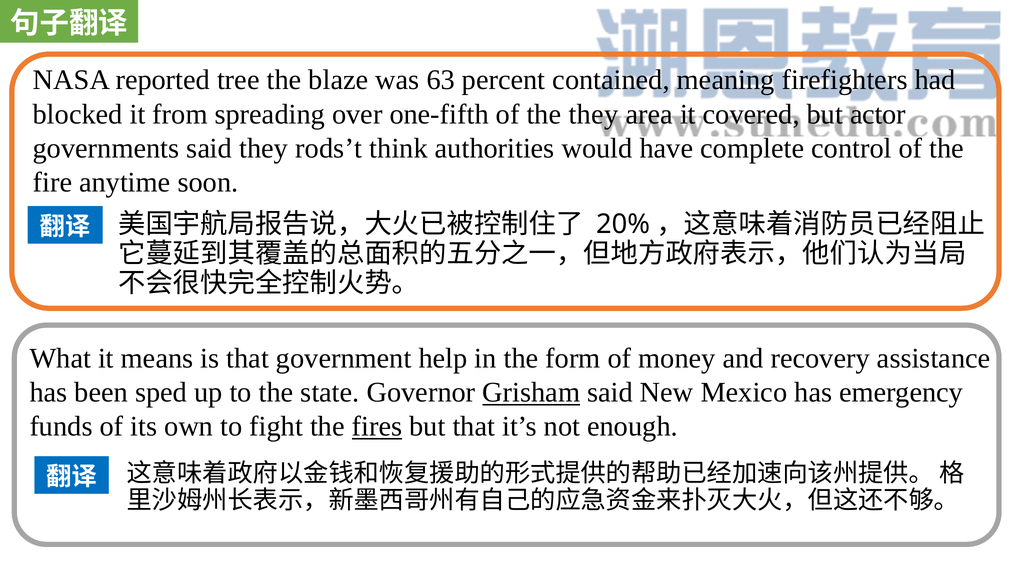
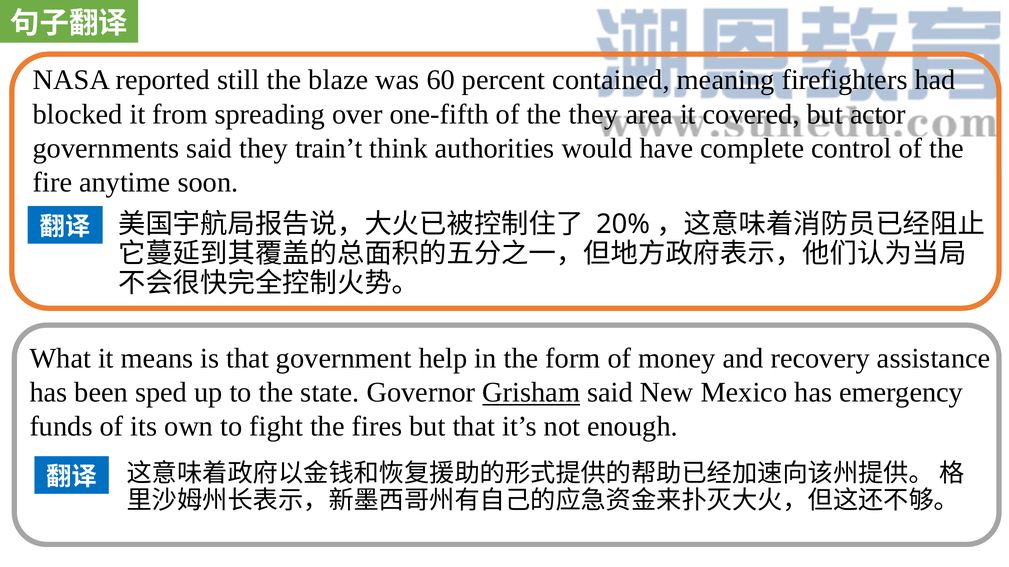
tree: tree -> still
63: 63 -> 60
rods’t: rods’t -> train’t
fires underline: present -> none
